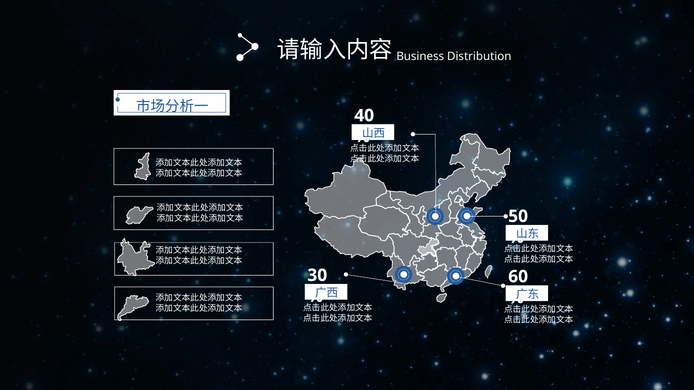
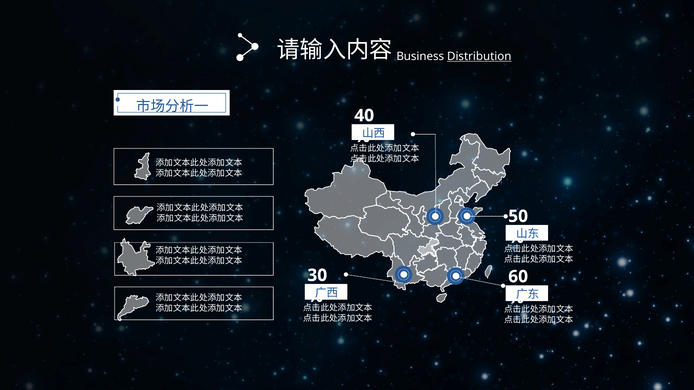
Distribution underline: none -> present
